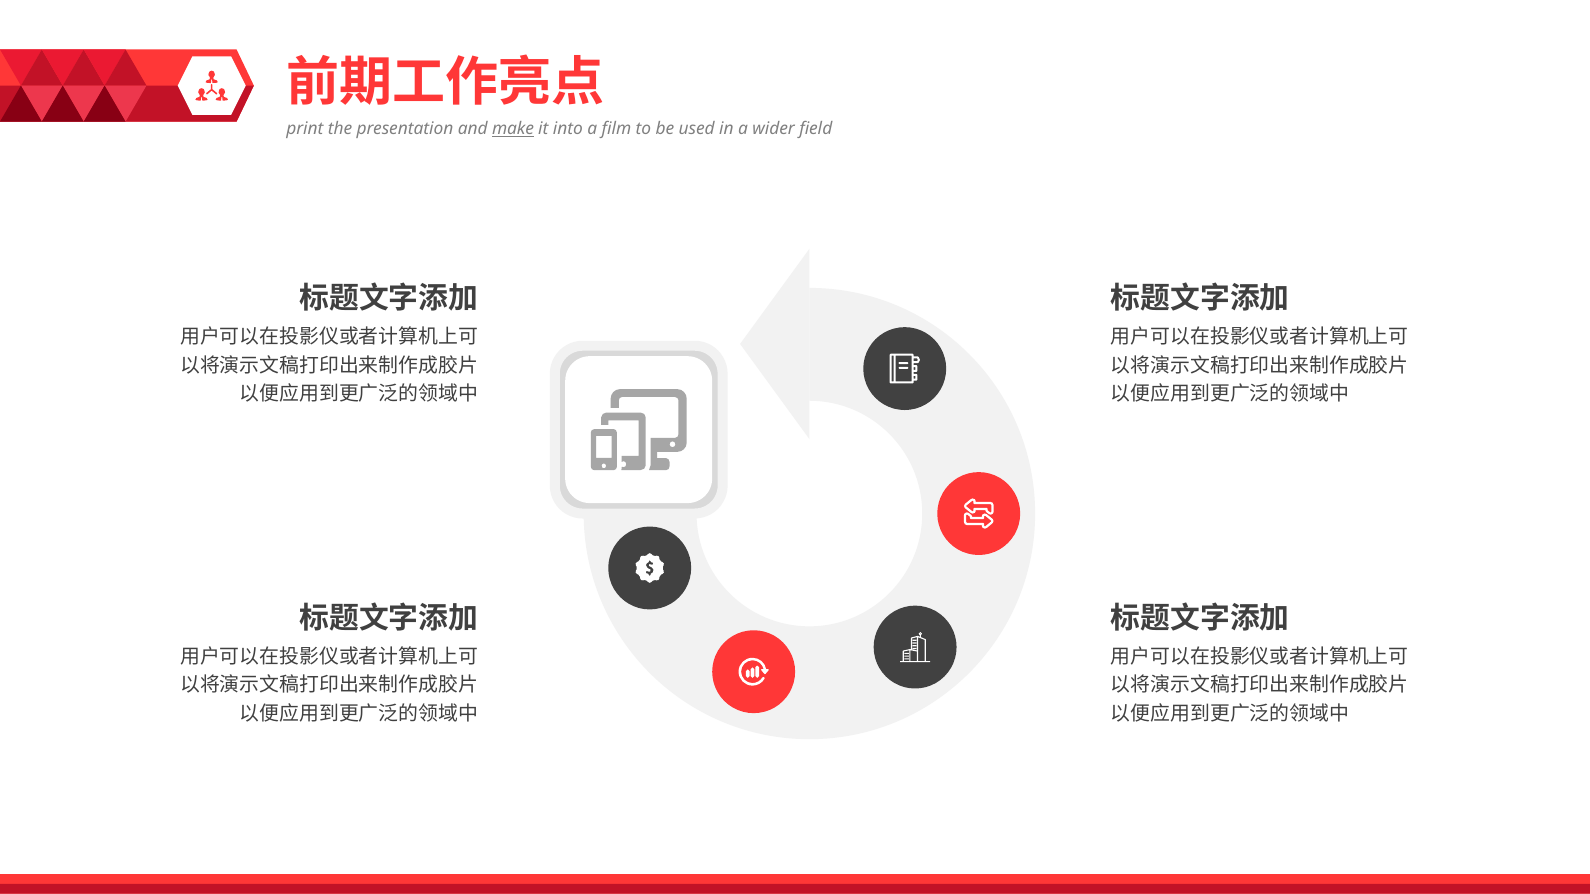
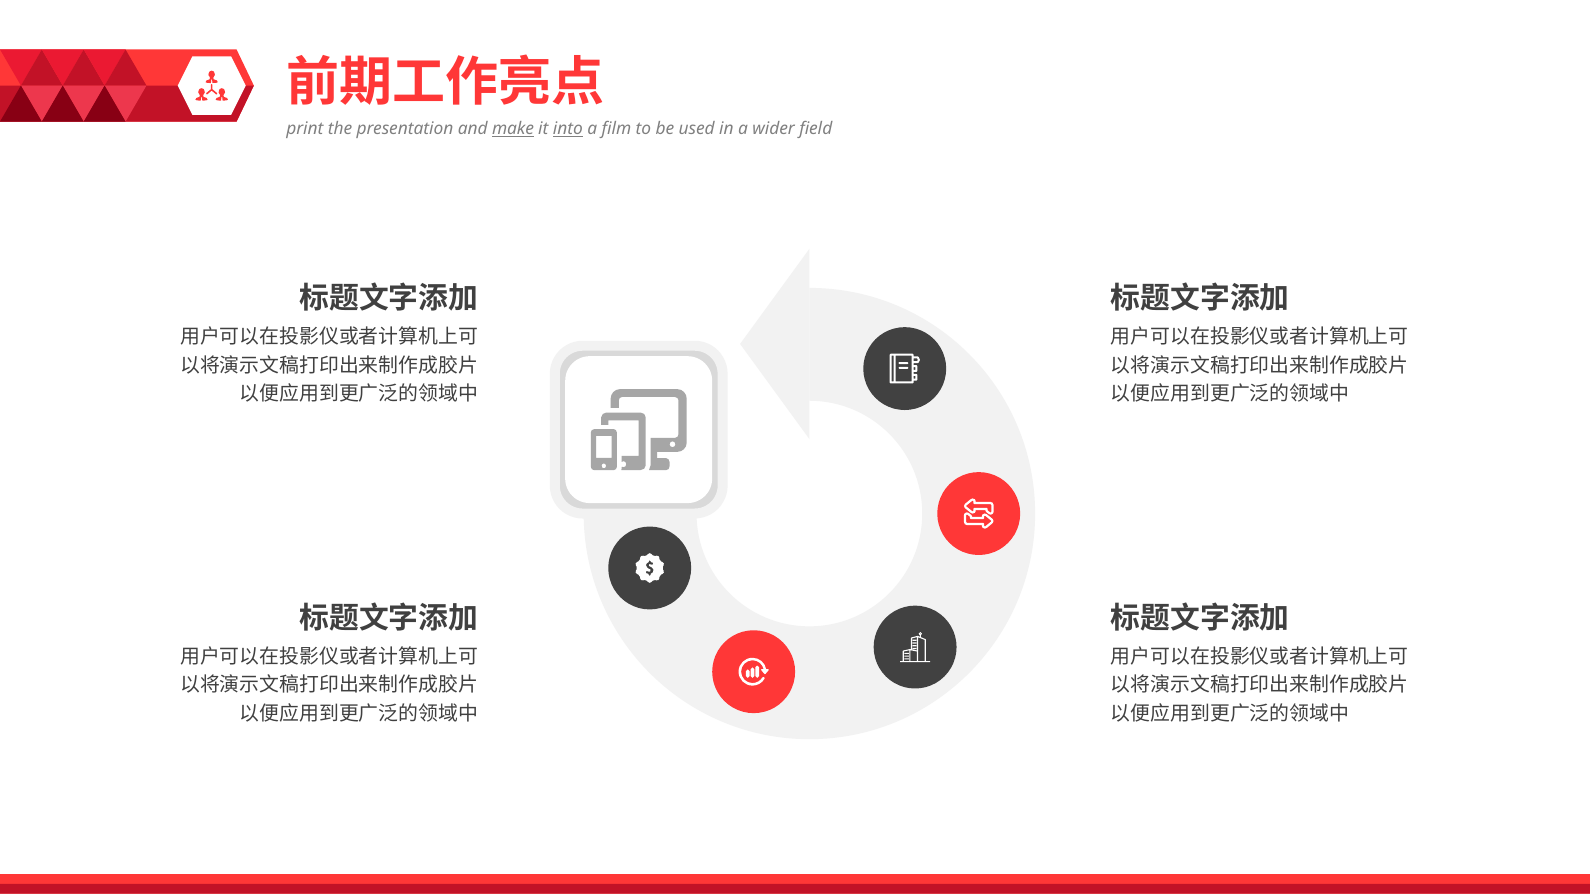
into underline: none -> present
